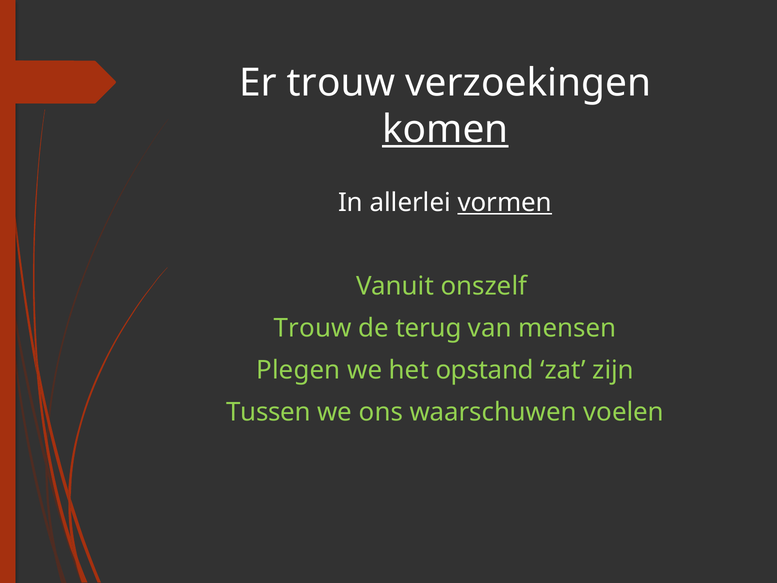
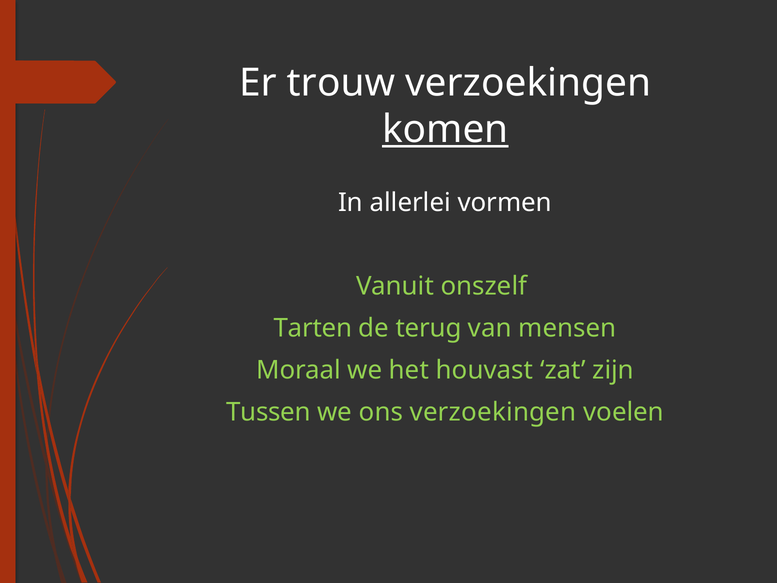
vormen underline: present -> none
Trouw at (313, 328): Trouw -> Tarten
Plegen: Plegen -> Moraal
opstand: opstand -> houvast
ons waarschuwen: waarschuwen -> verzoekingen
